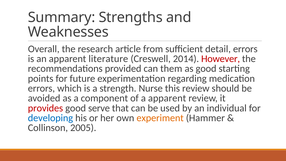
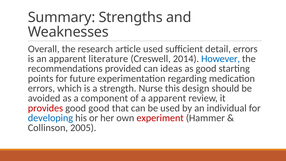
article from: from -> used
However colour: red -> blue
them: them -> ideas
this review: review -> design
good serve: serve -> good
experiment colour: orange -> red
